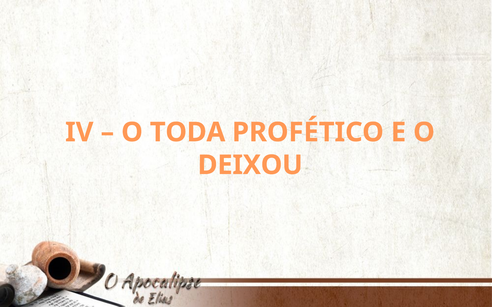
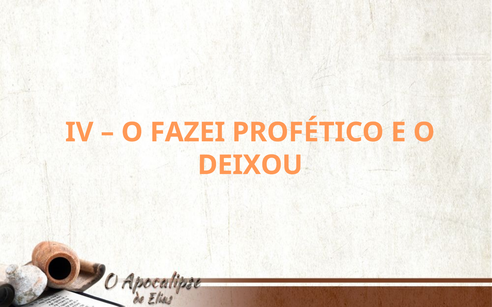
TODA: TODA -> FAZEI
